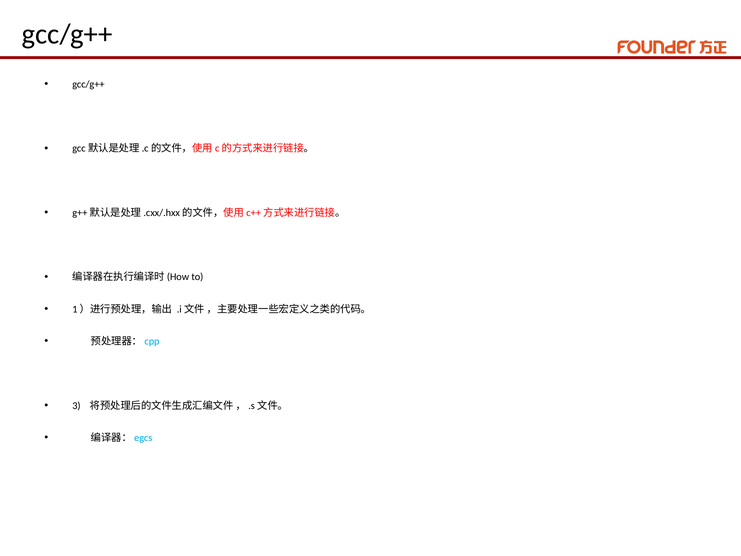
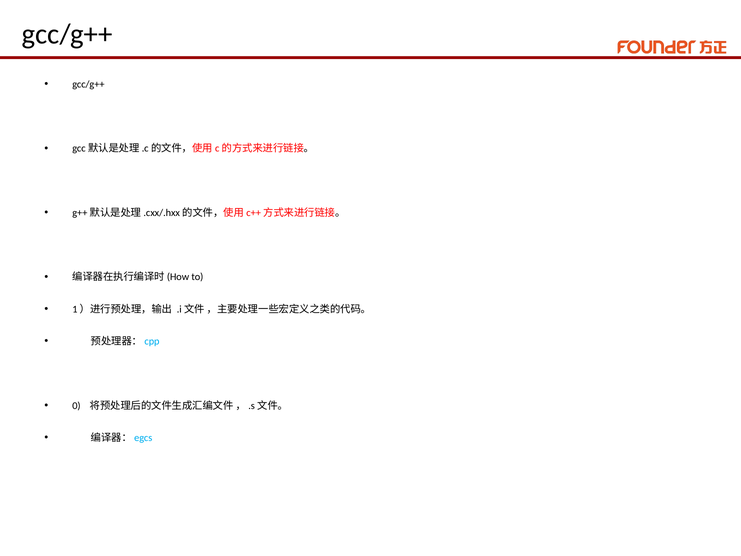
3: 3 -> 0
